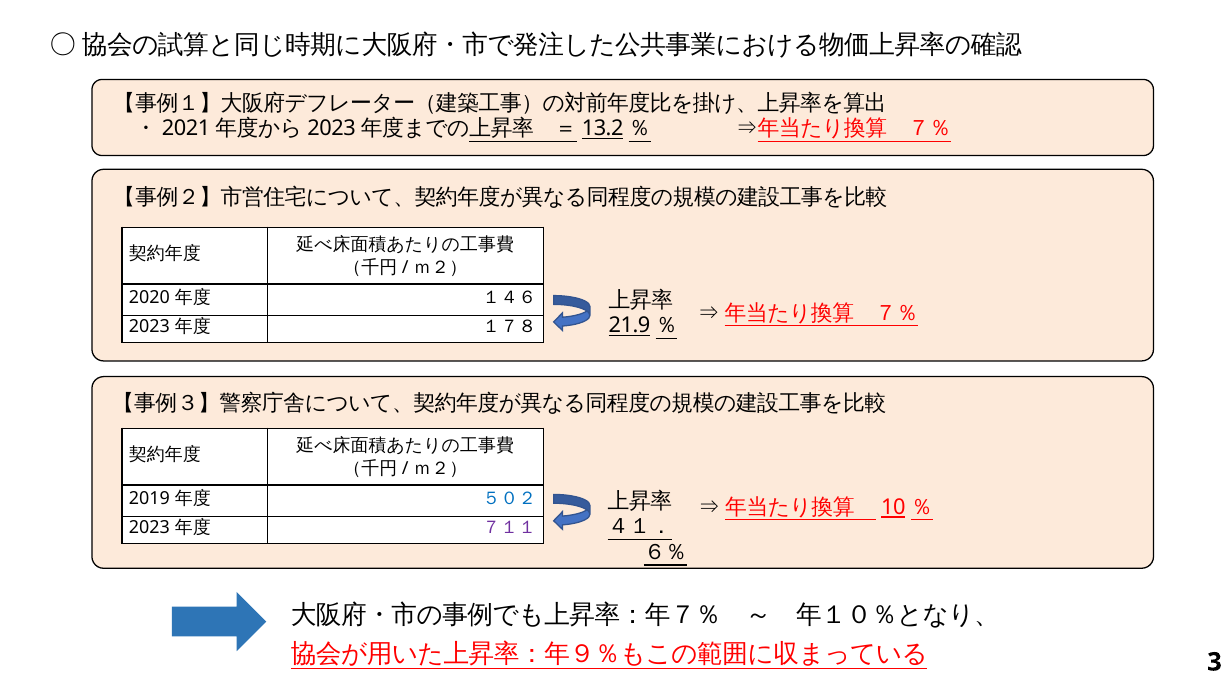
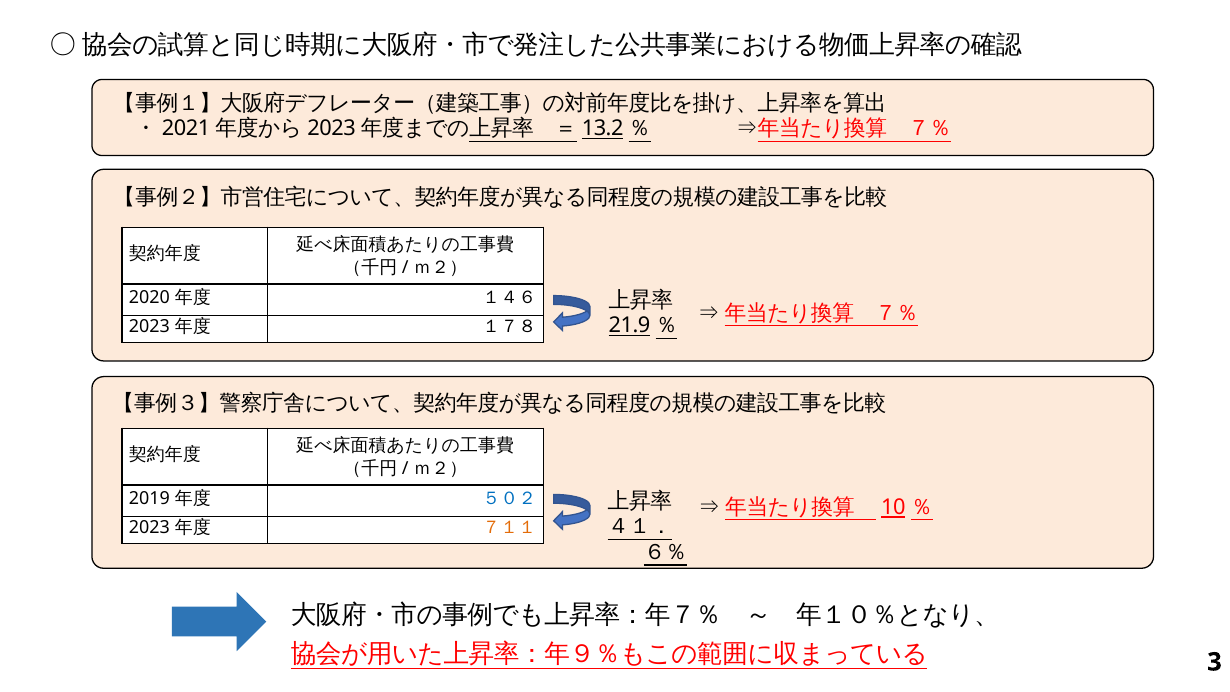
７１１ colour: purple -> orange
